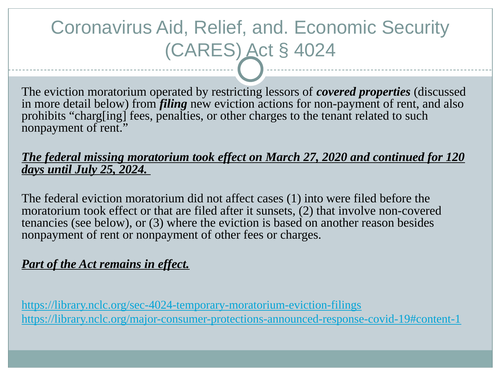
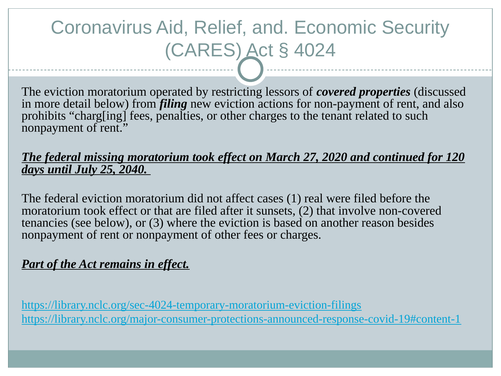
2024: 2024 -> 2040
into: into -> real
